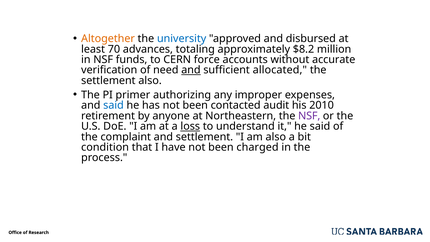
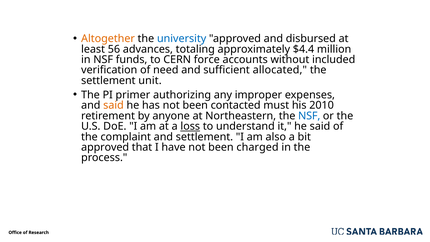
70: 70 -> 56
$8.2: $8.2 -> $4.4
accurate: accurate -> included
and at (191, 70) underline: present -> none
settlement also: also -> unit
said at (113, 105) colour: blue -> orange
audit: audit -> must
NSF at (309, 116) colour: purple -> blue
condition at (105, 147): condition -> approved
